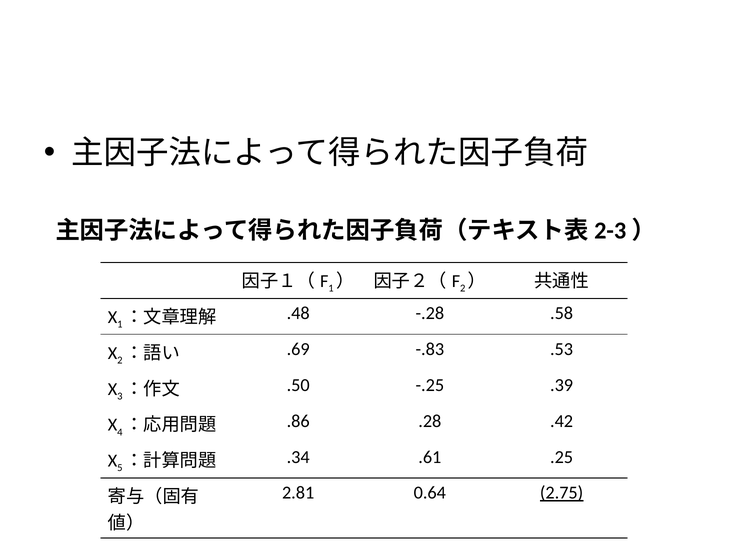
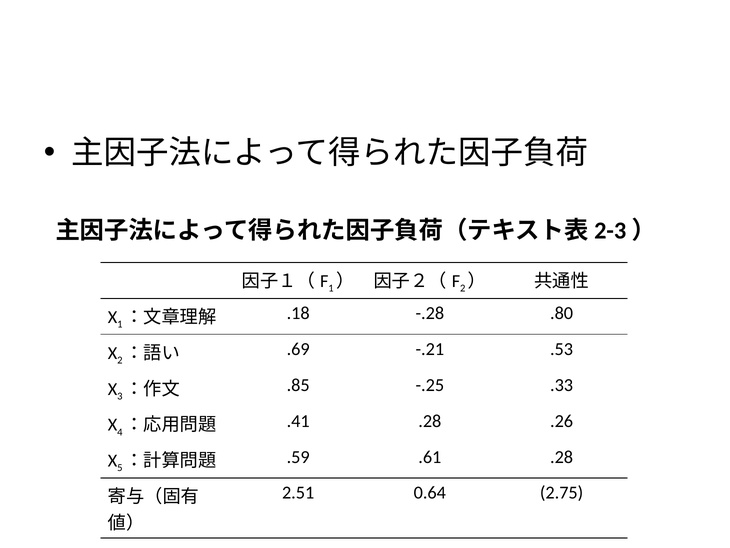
.48: .48 -> .18
.58: .58 -> .80
-.83: -.83 -> -.21
.50: .50 -> .85
.39: .39 -> .33
.86: .86 -> .41
.42: .42 -> .26
.34: .34 -> .59
.61 .25: .25 -> .28
2.81: 2.81 -> 2.51
2.75 underline: present -> none
